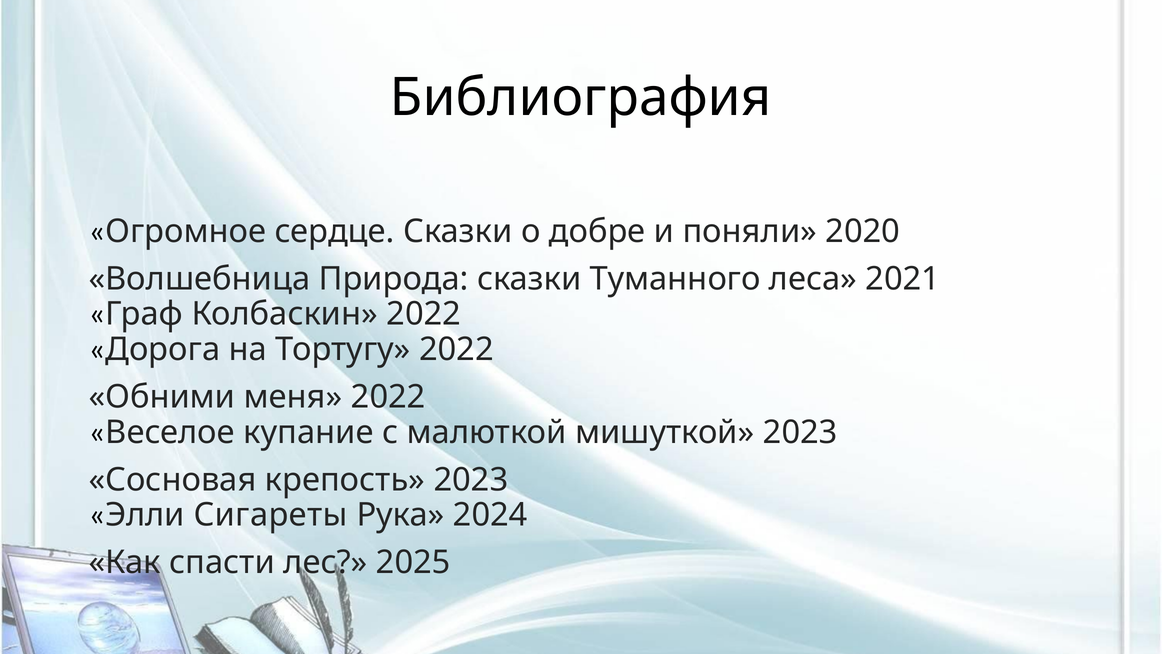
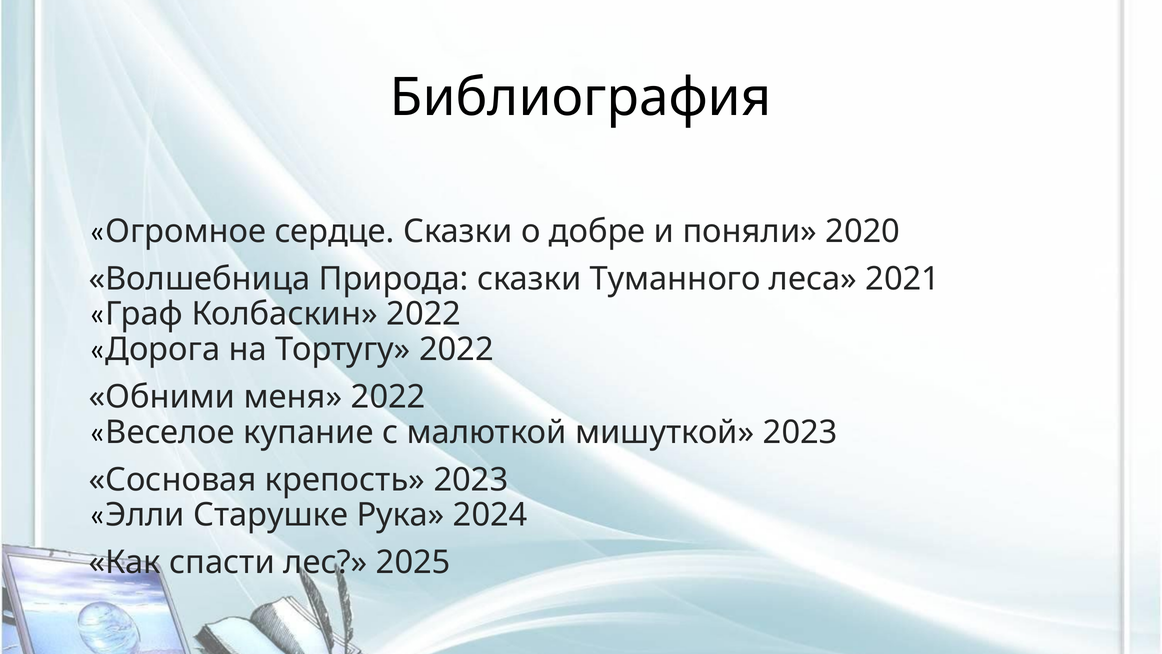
Сигареты: Сигареты -> Старушке
